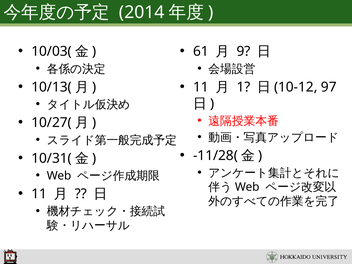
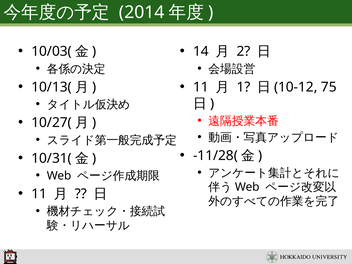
61: 61 -> 14
9: 9 -> 2
97: 97 -> 75
